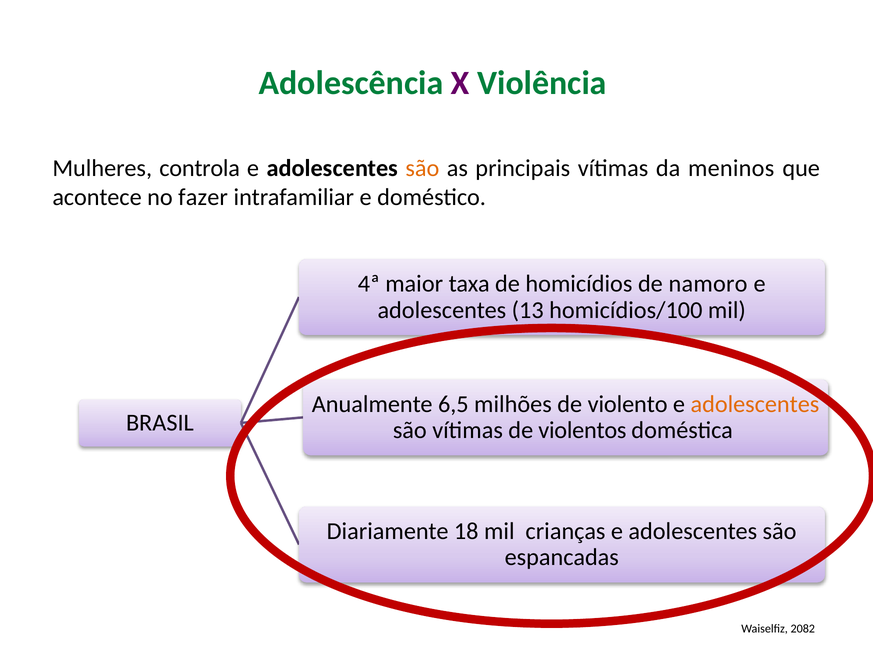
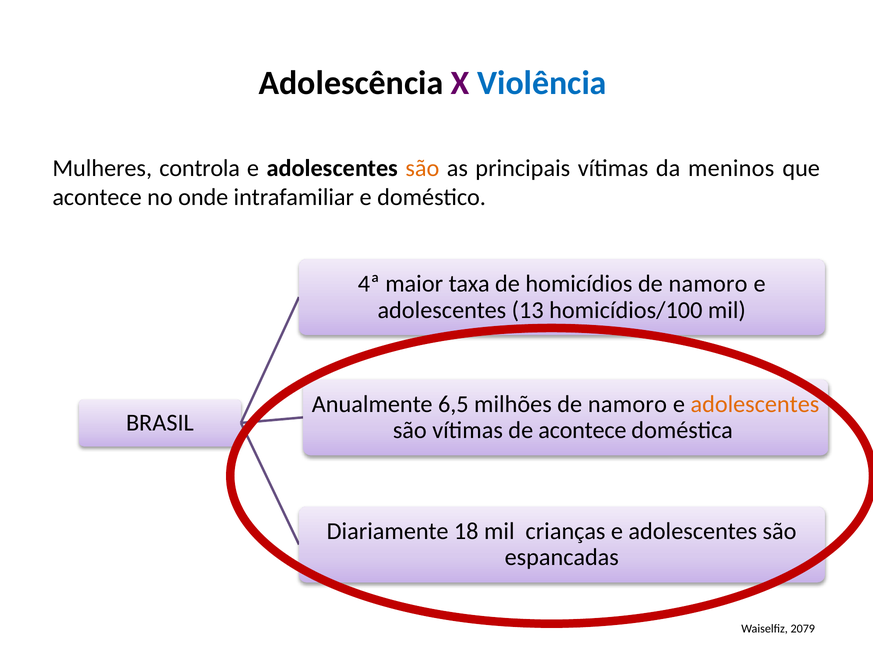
Adolescência colour: green -> black
Violência colour: green -> blue
fazer: fazer -> onde
violento at (628, 404): violento -> namoro
violentos at (582, 430): violentos -> acontece
2082: 2082 -> 2079
